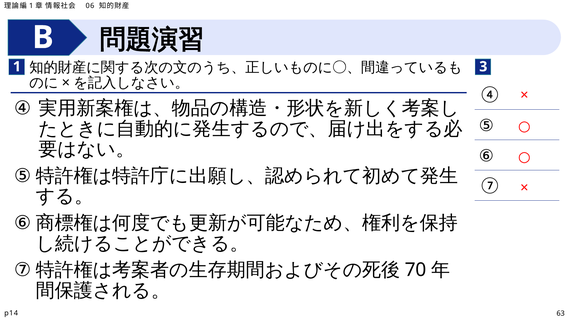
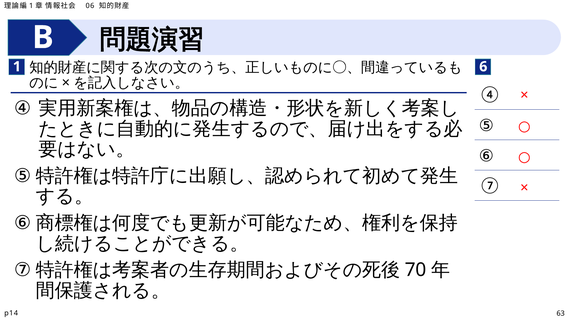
3: 3 -> 6
